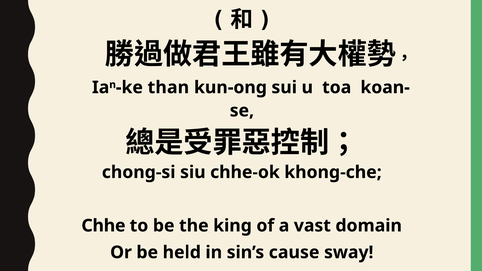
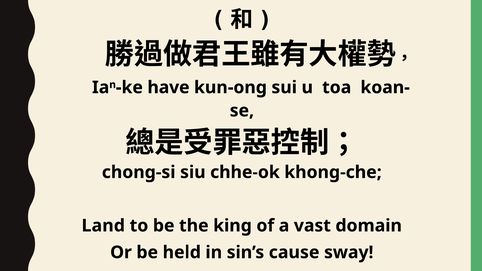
than: than -> have
Chhe: Chhe -> Land
